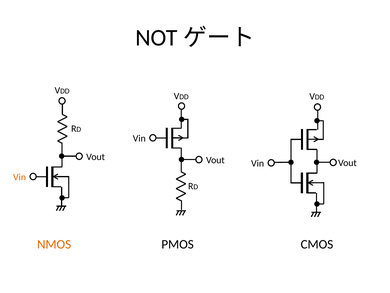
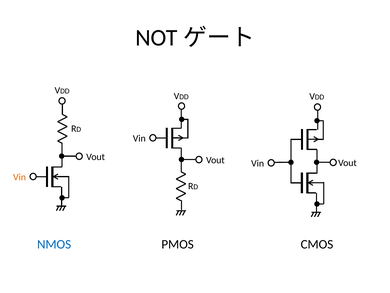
NMOS colour: orange -> blue
